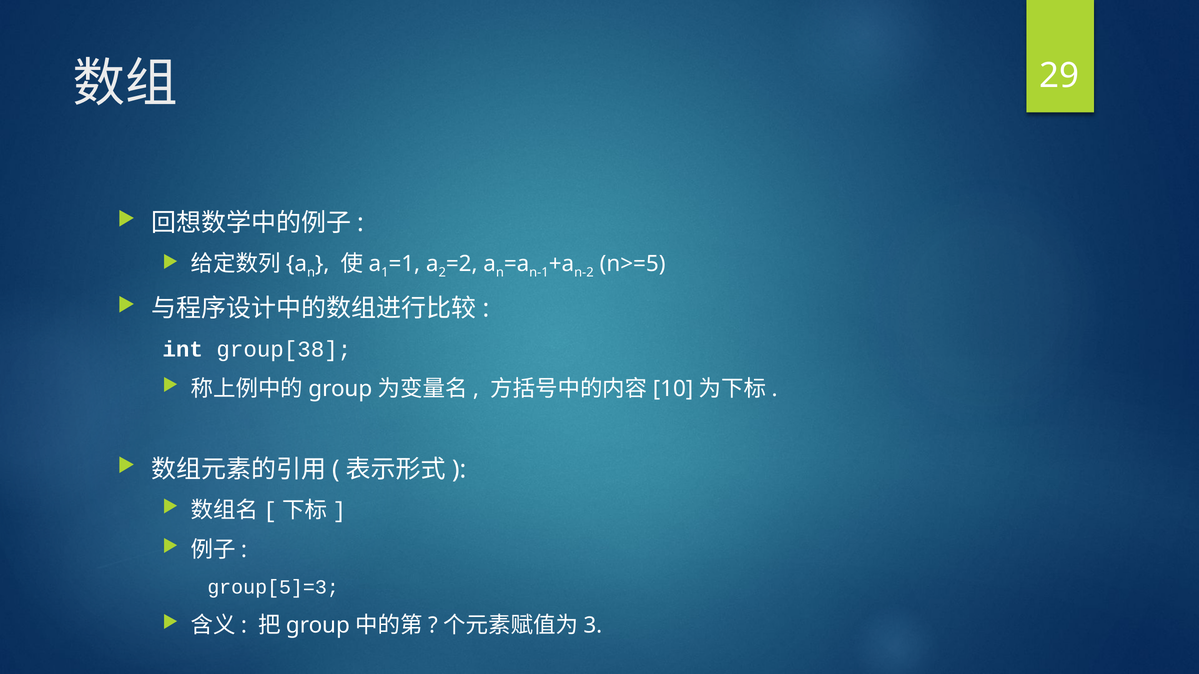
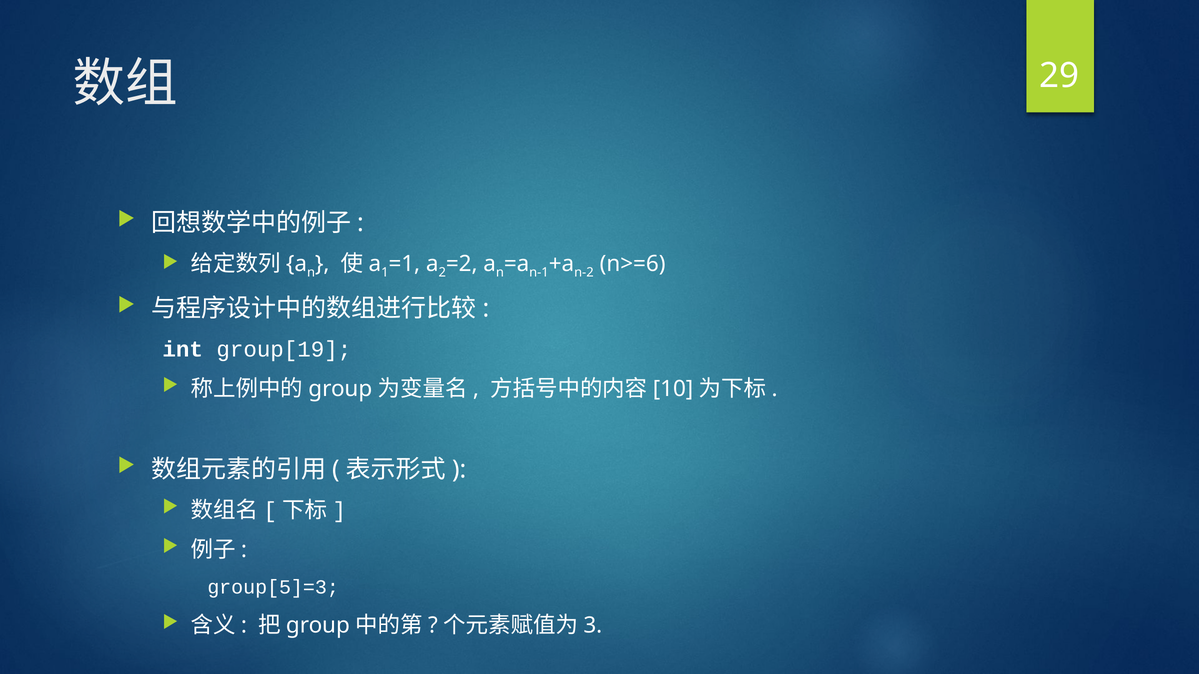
n>=5: n>=5 -> n>=6
group[38: group[38 -> group[19
